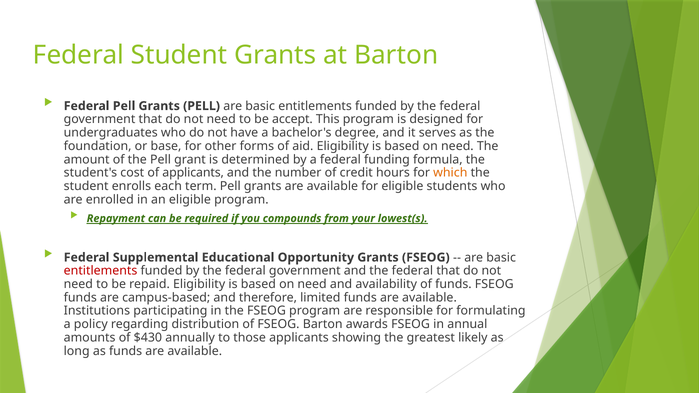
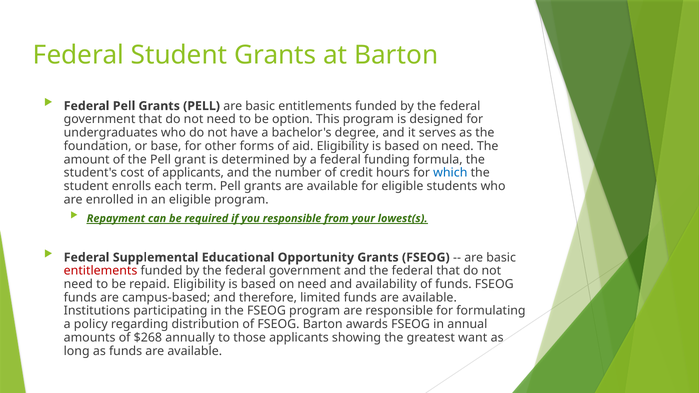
accept: accept -> option
which colour: orange -> blue
you compounds: compounds -> responsible
$430: $430 -> $268
likely: likely -> want
